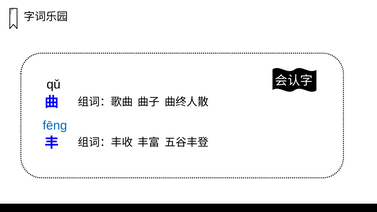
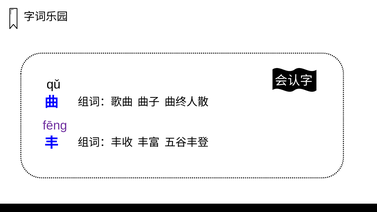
fēnɡ colour: blue -> purple
